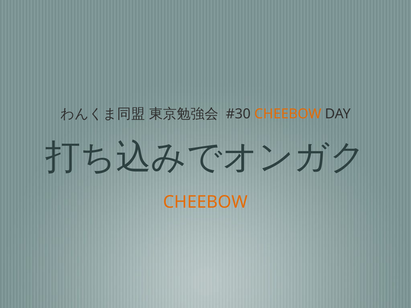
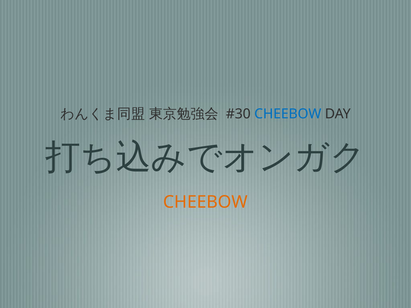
CHEEBOW at (288, 114) colour: orange -> blue
